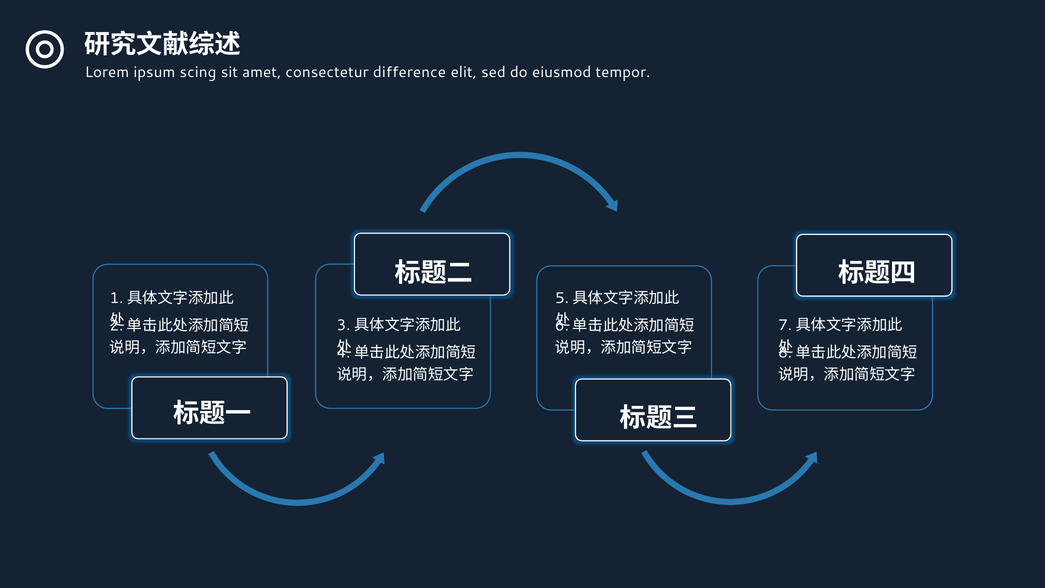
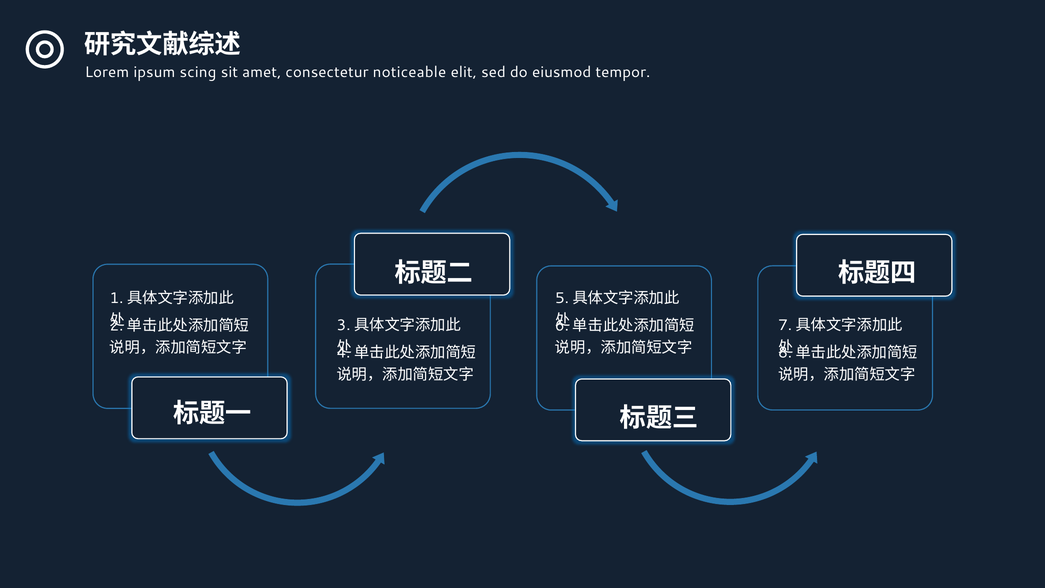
difference: difference -> noticeable
